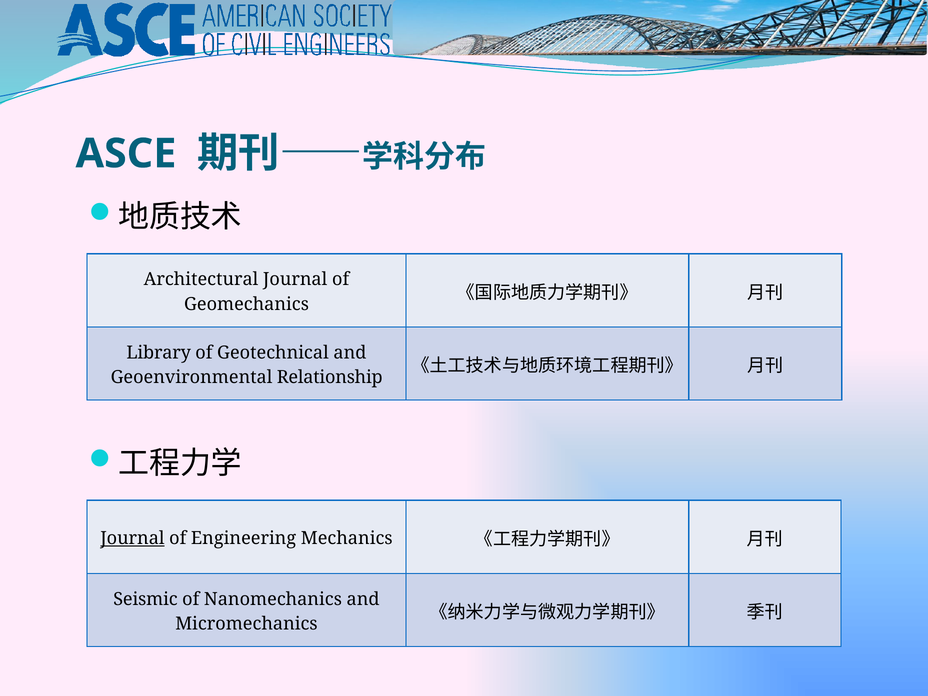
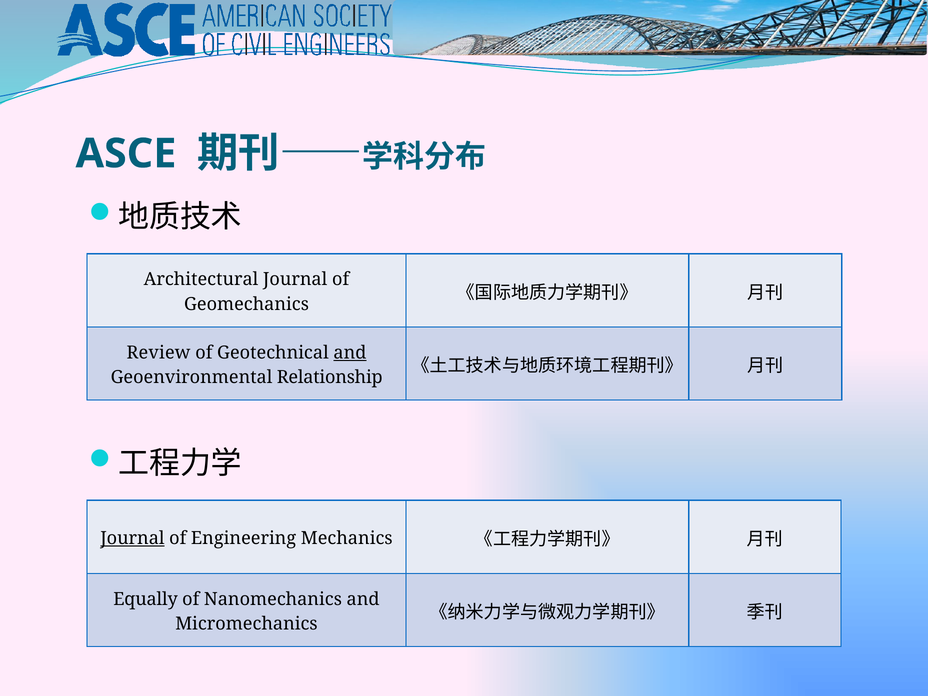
Library: Library -> Review
and at (350, 353) underline: none -> present
Seismic: Seismic -> Equally
